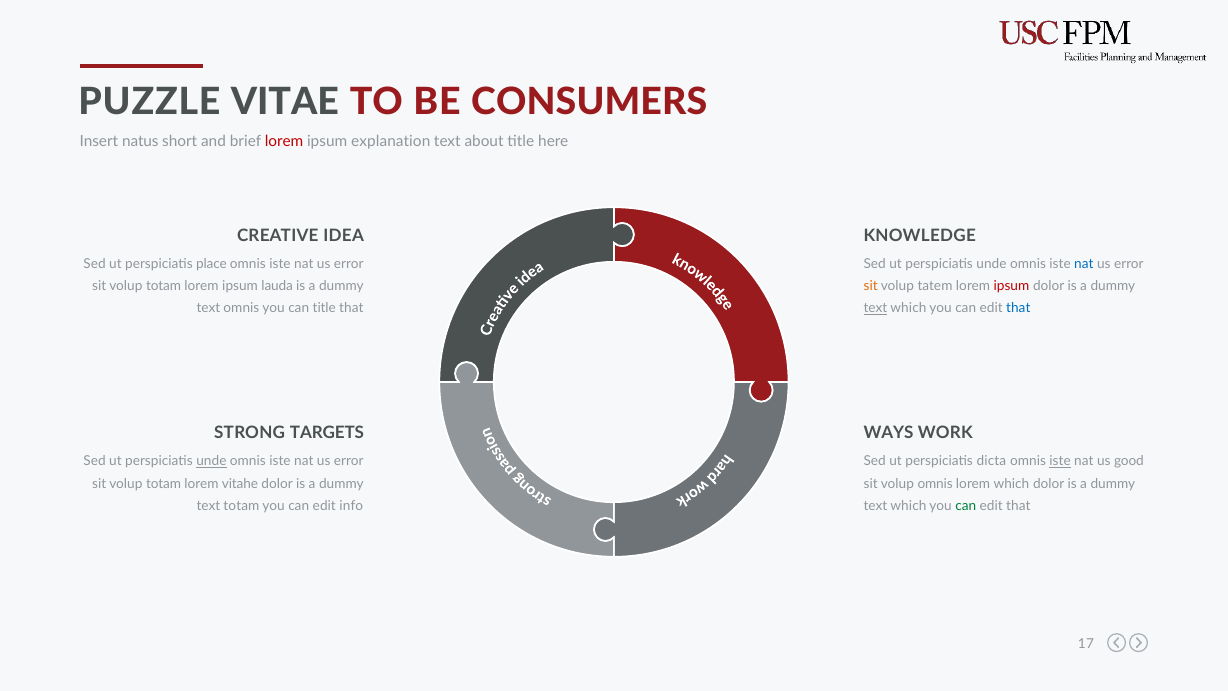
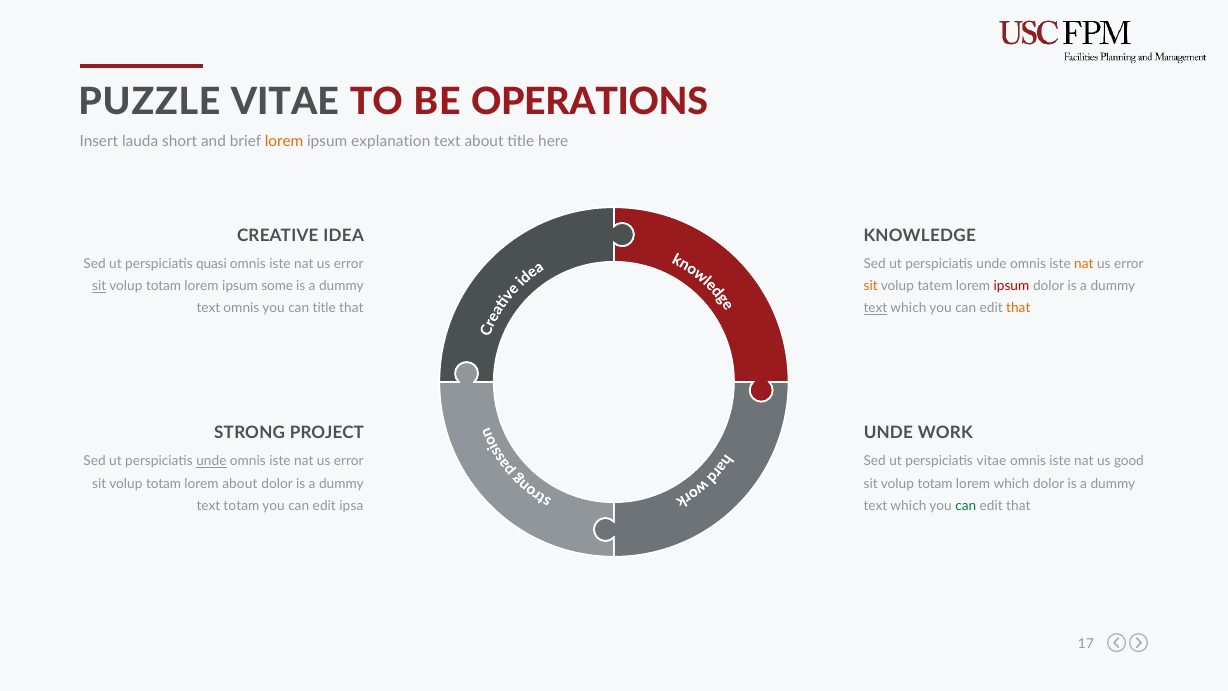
CONSUMERS: CONSUMERS -> OPERATIONS
natus: natus -> lauda
lorem at (284, 141) colour: red -> orange
place: place -> quasi
nat at (1084, 264) colour: blue -> orange
sit at (99, 286) underline: none -> present
lauda: lauda -> some
that at (1018, 308) colour: blue -> orange
TARGETS: TARGETS -> PROJECT
WAYS at (888, 433): WAYS -> UNDE
perspiciatis dicta: dicta -> vitae
iste at (1060, 461) underline: present -> none
lorem vitahe: vitahe -> about
omnis at (935, 483): omnis -> totam
info: info -> ipsa
